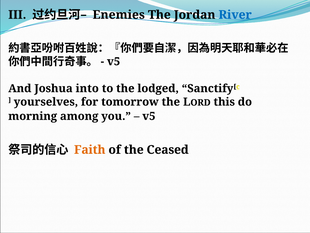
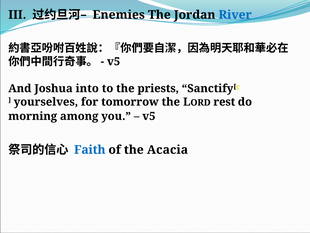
lodged: lodged -> priests
this: this -> rest
Faith colour: orange -> blue
Ceased: Ceased -> Acacia
